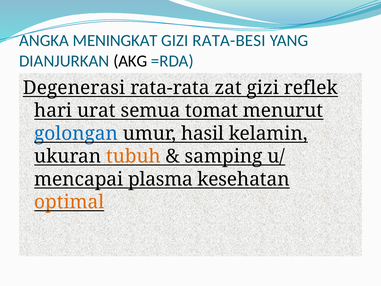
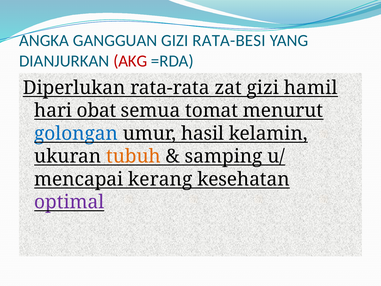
MENINGKAT: MENINGKAT -> GANGGUAN
AKG colour: black -> red
Degenerasi: Degenerasi -> Diperlukan
reflek: reflek -> hamil
urat: urat -> obat
plasma: plasma -> kerang
optimal colour: orange -> purple
